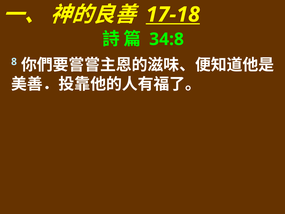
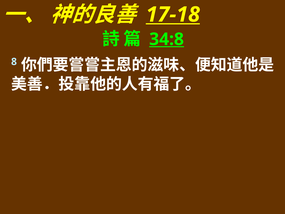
34:8 underline: none -> present
